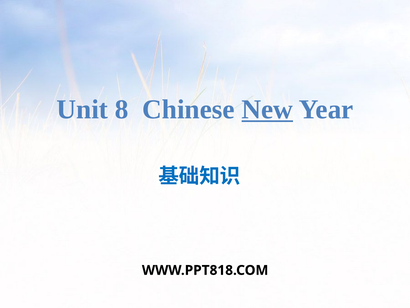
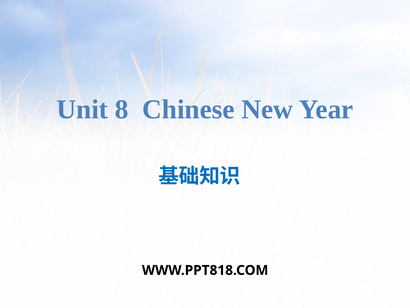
New underline: present -> none
